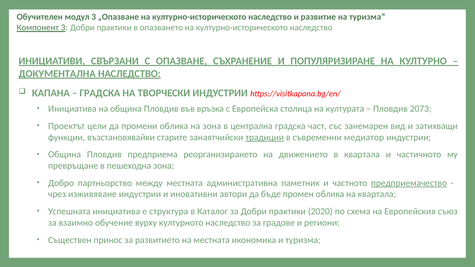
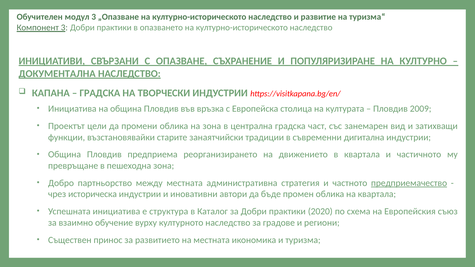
2073: 2073 -> 2009
традиции underline: present -> none
медиатор: медиатор -> дигитална
паметник: паметник -> стратегия
изживяване: изживяване -> историческа
